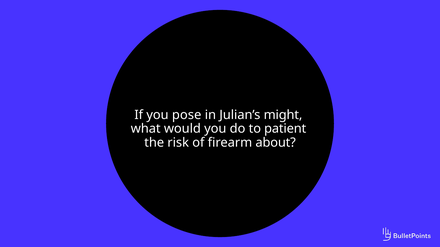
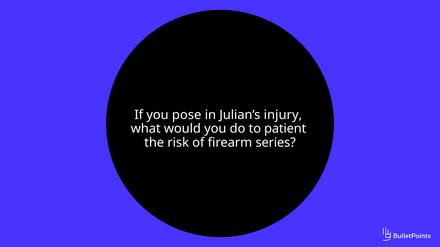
might: might -> injury
about: about -> series
